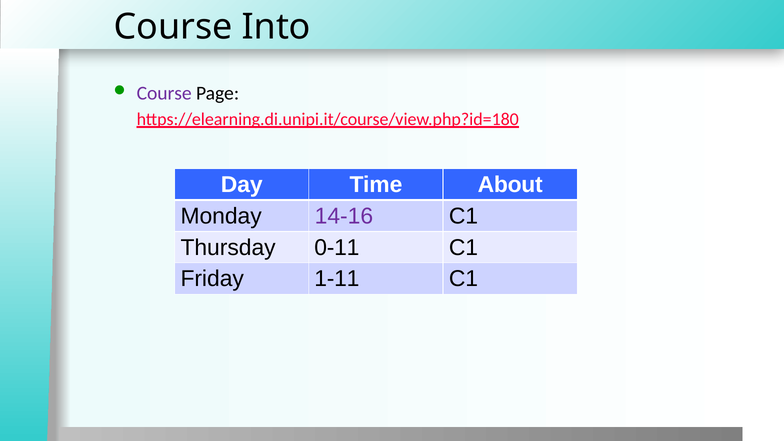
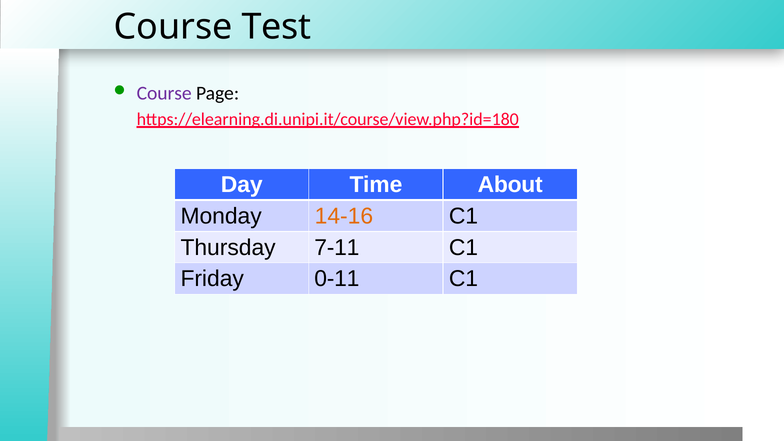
Into: Into -> Test
14-16 colour: purple -> orange
0-11: 0-11 -> 7-11
1-11: 1-11 -> 0-11
